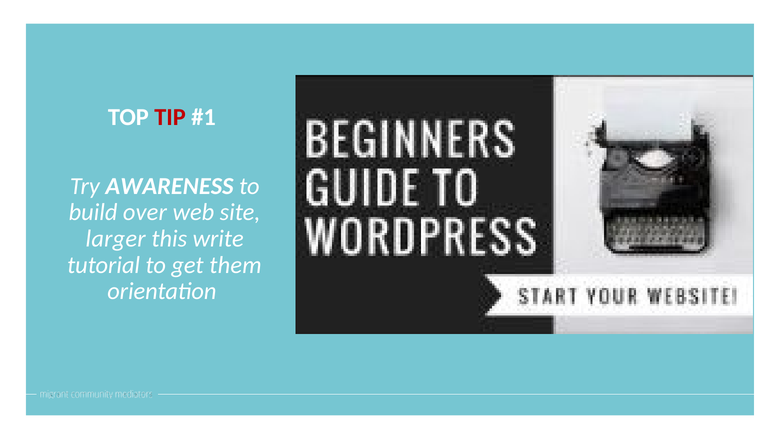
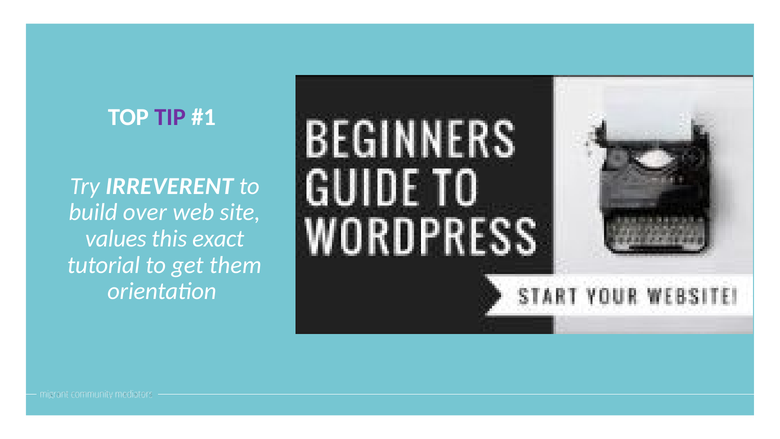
TIP colour: red -> purple
AWARENESS: AWARENESS -> IRREVERENT
larger: larger -> values
write: write -> exact
